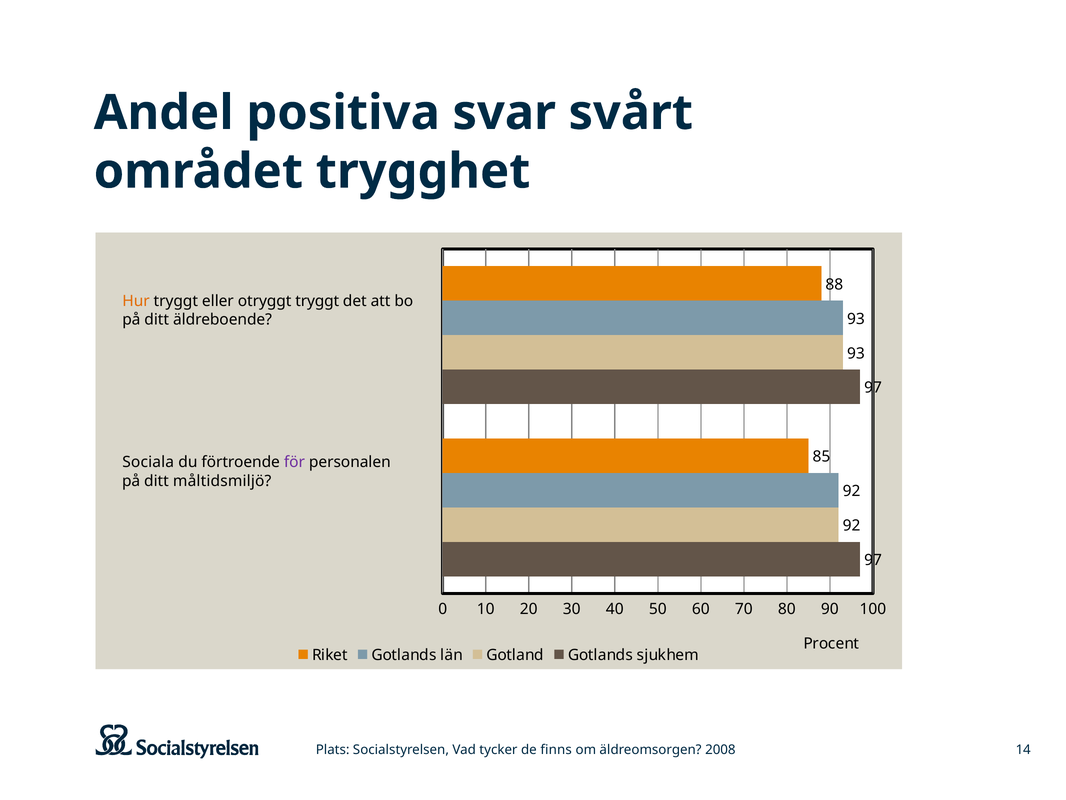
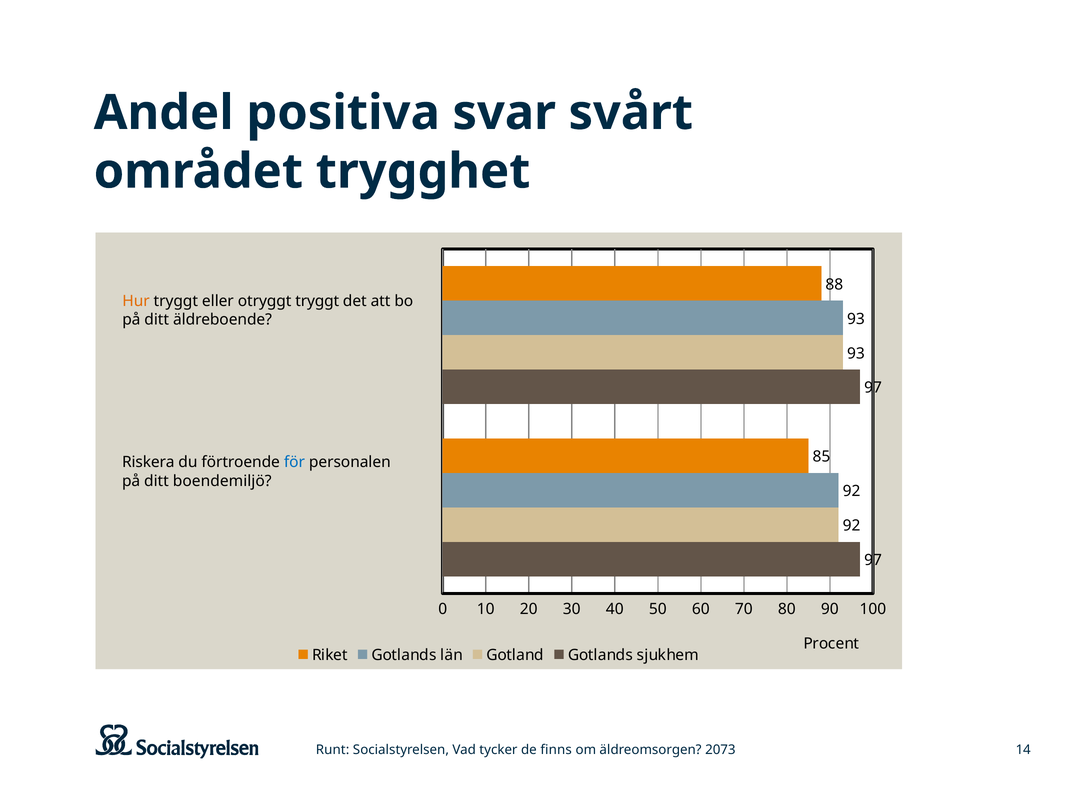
Sociala: Sociala -> Riskera
för colour: purple -> blue
måltidsmiljö: måltidsmiljö -> boendemiljö
Plats: Plats -> Runt
2008: 2008 -> 2073
